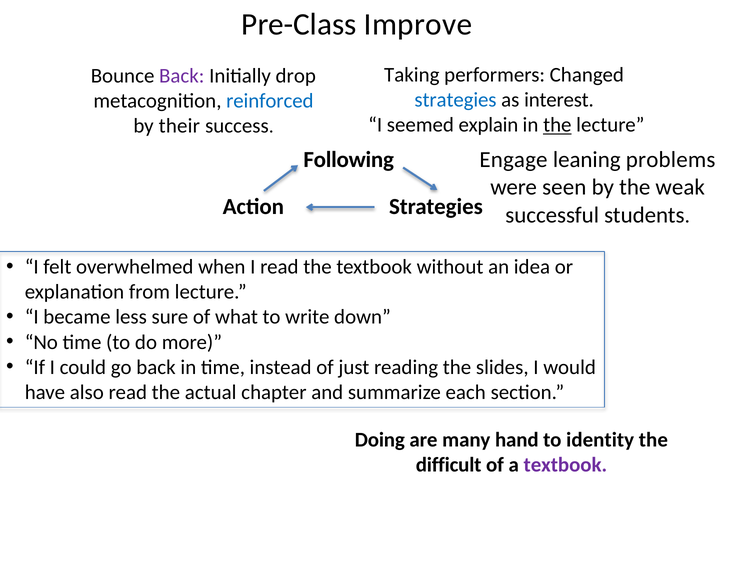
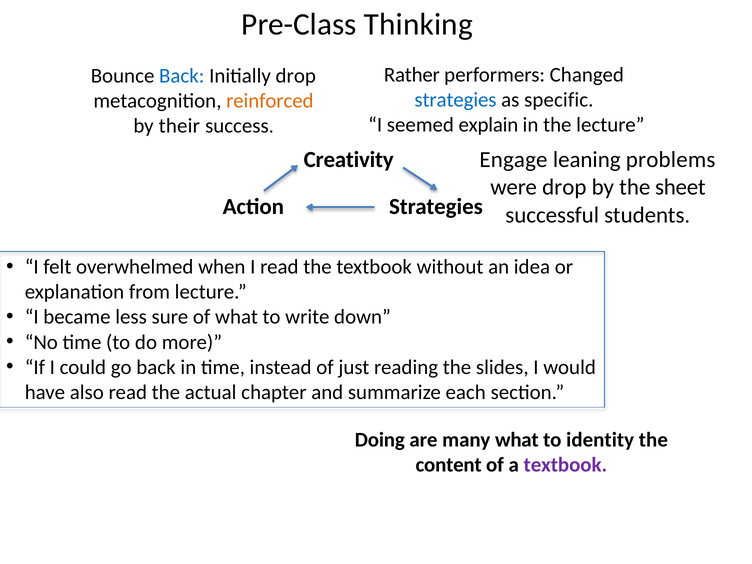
Improve: Improve -> Thinking
Taking: Taking -> Rather
Back at (182, 76) colour: purple -> blue
interest: interest -> specific
reinforced colour: blue -> orange
the at (557, 125) underline: present -> none
Following: Following -> Creativity
were seen: seen -> drop
weak: weak -> sheet
many hand: hand -> what
difficult: difficult -> content
